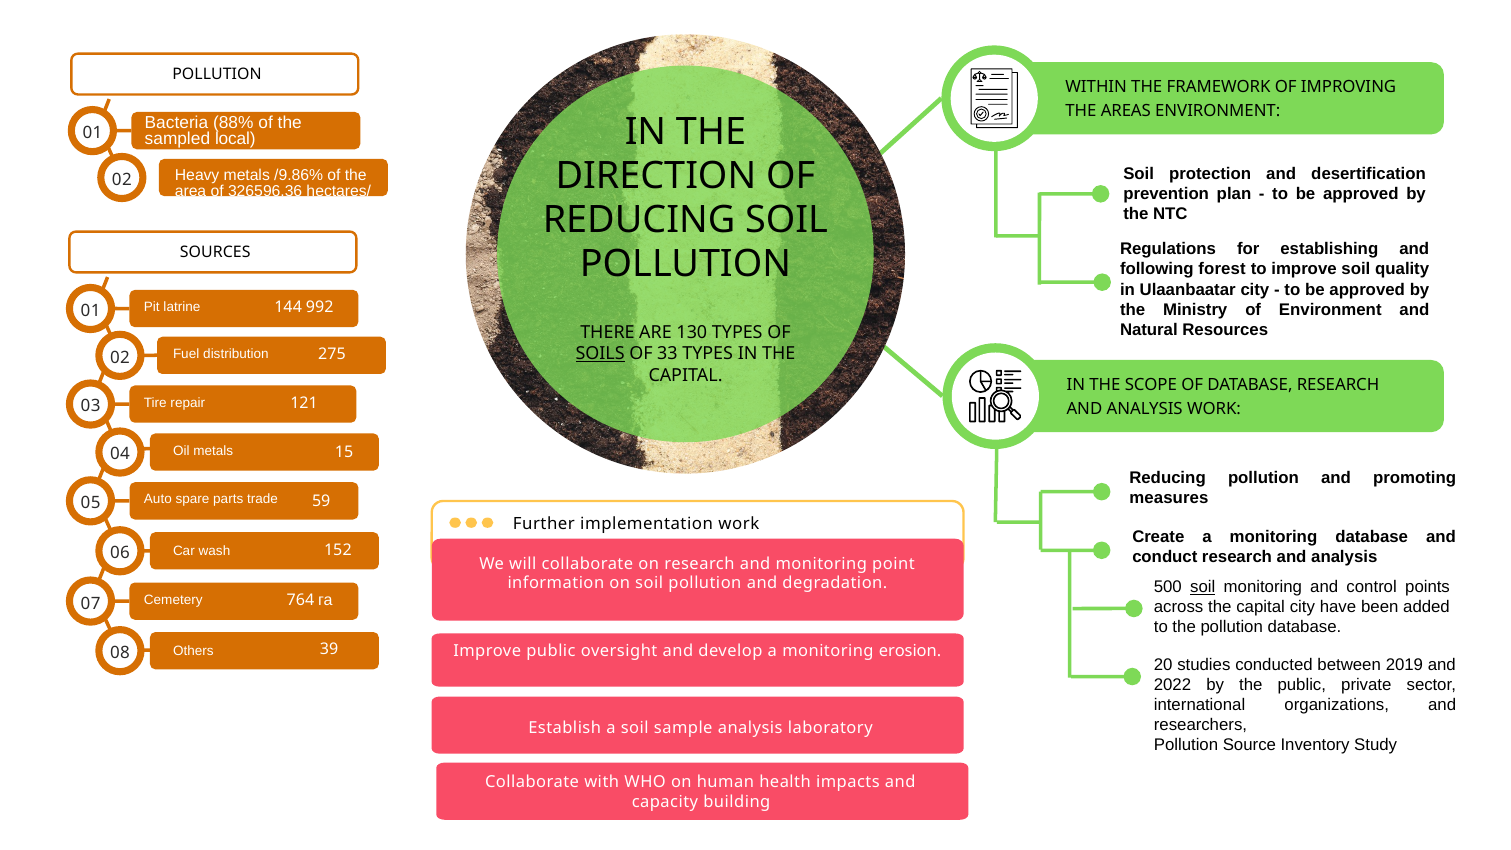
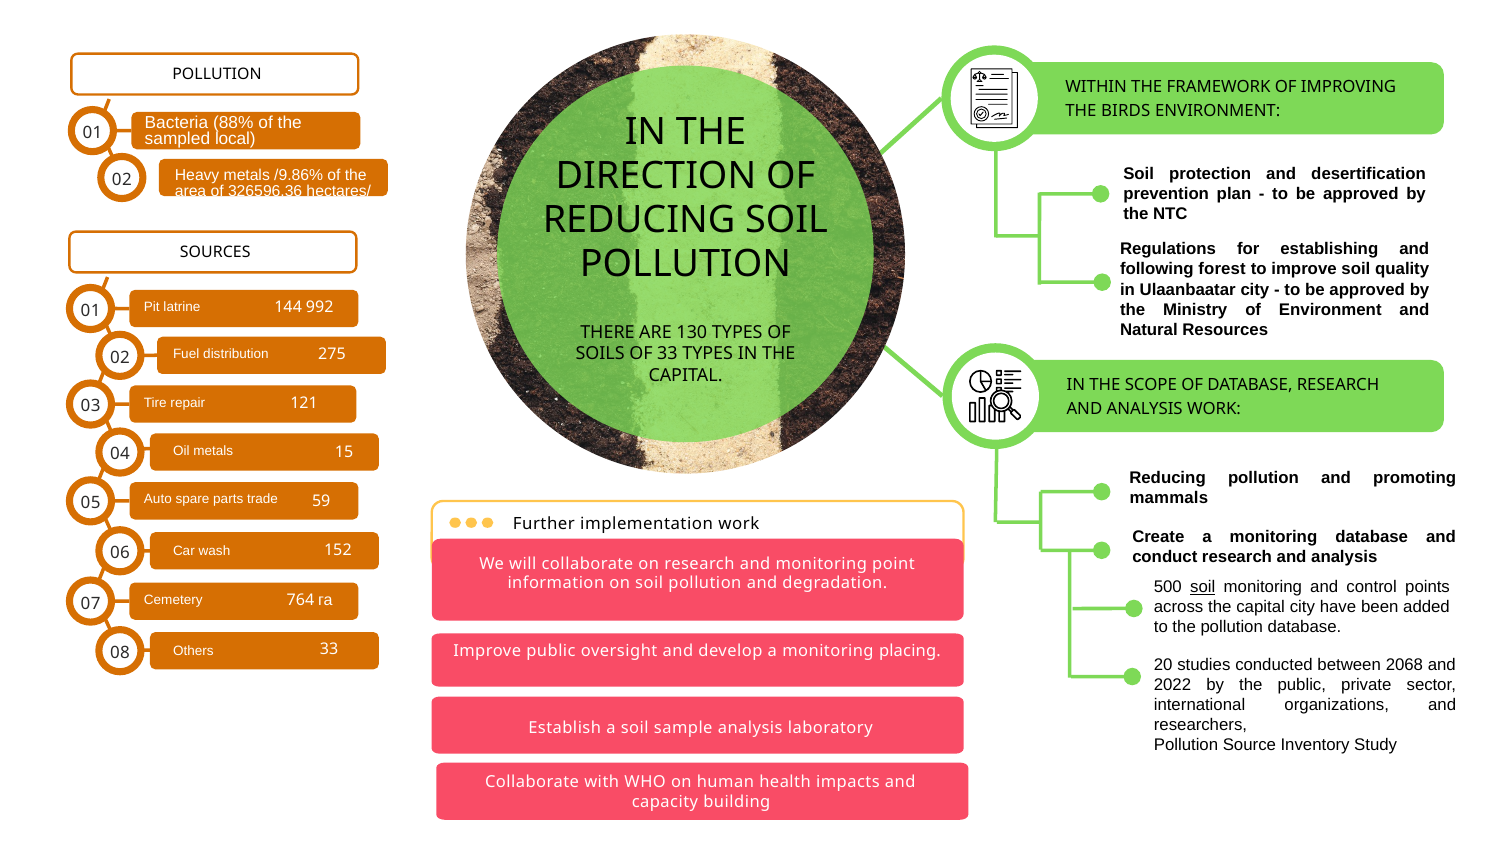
AREAS: AREAS -> BIRDS
SOILS underline: present -> none
measures: measures -> mammals
erosion: erosion -> placing
Others 39: 39 -> 33
2019: 2019 -> 2068
